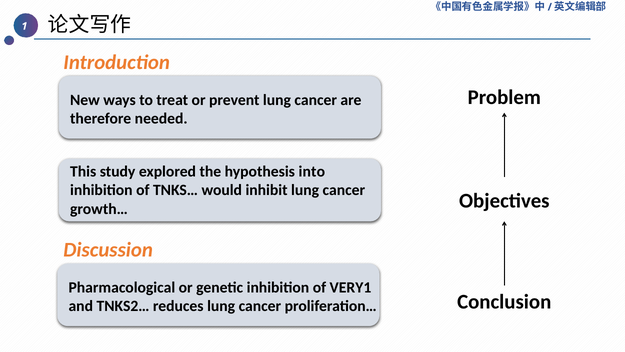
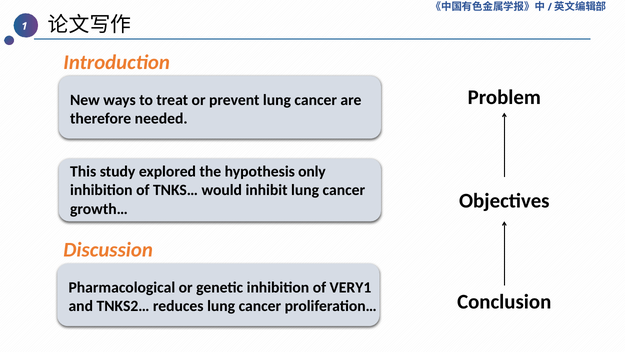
into: into -> only
